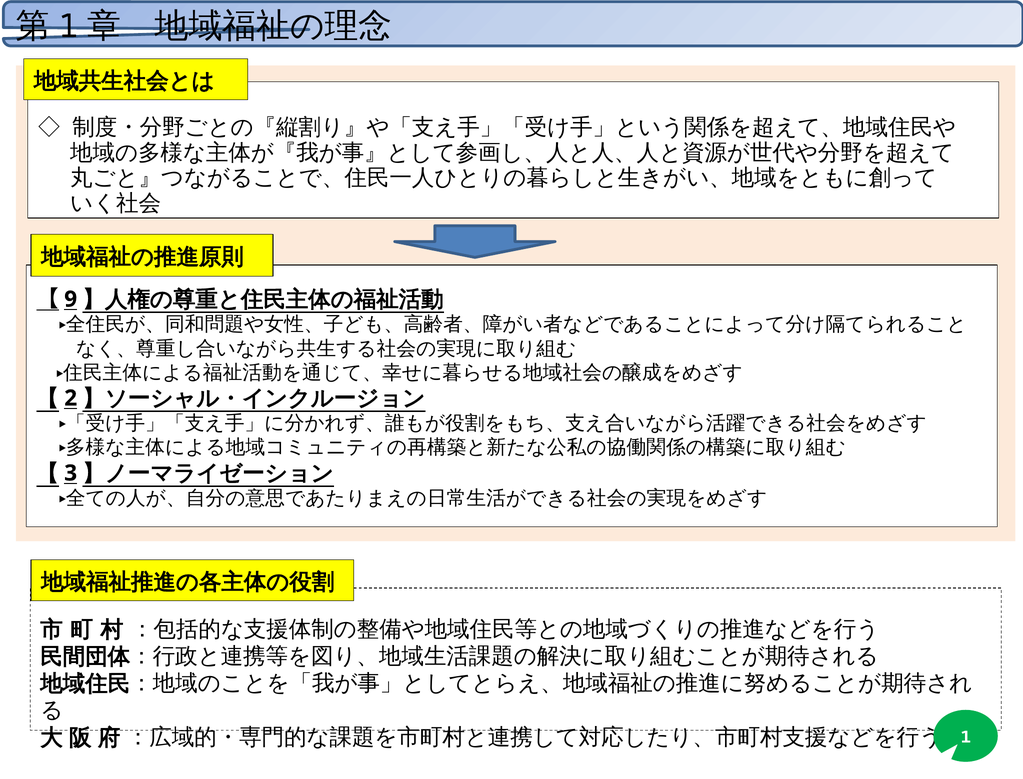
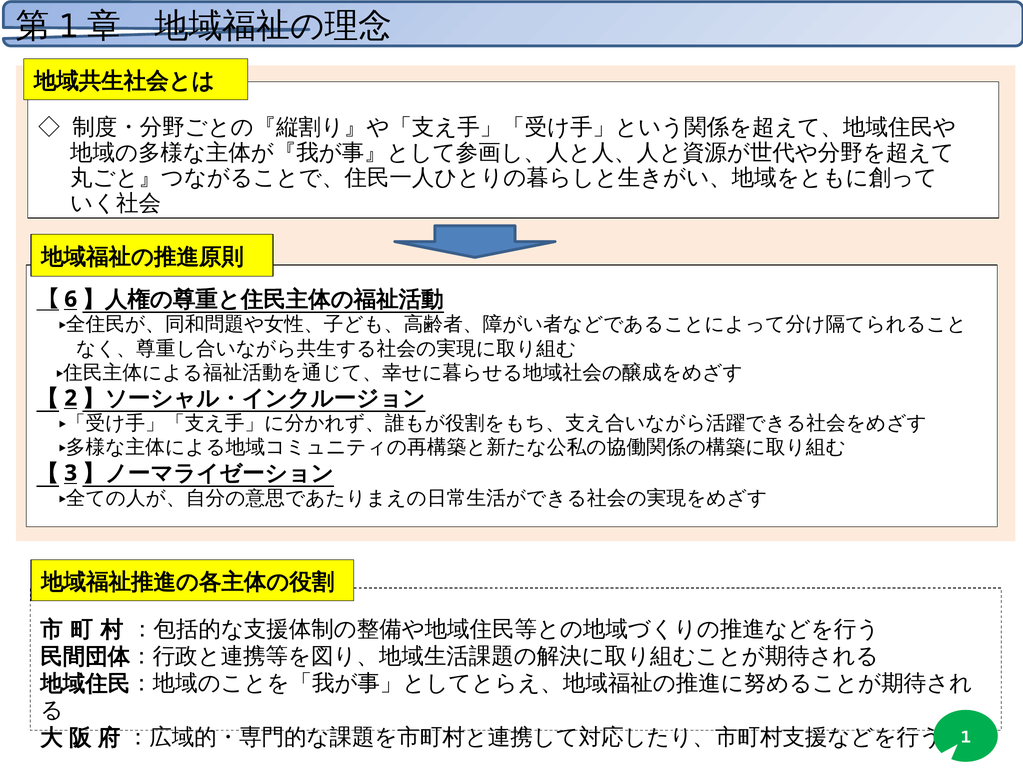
9: 9 -> 6
